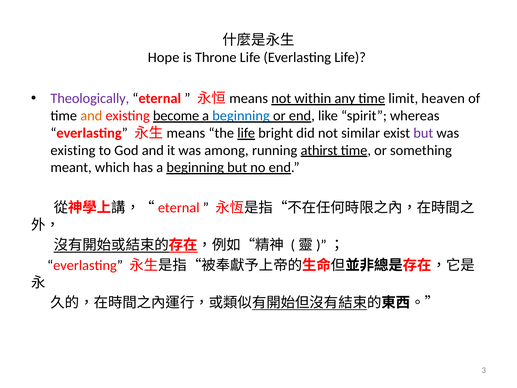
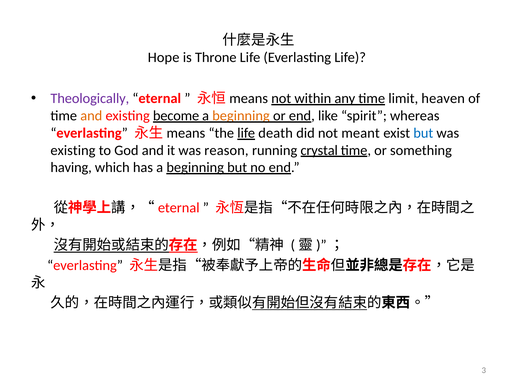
beginning at (241, 116) colour: blue -> orange
bright: bright -> death
similar: similar -> meant
but at (423, 133) colour: purple -> blue
among: among -> reason
athirst: athirst -> crystal
meant: meant -> having
